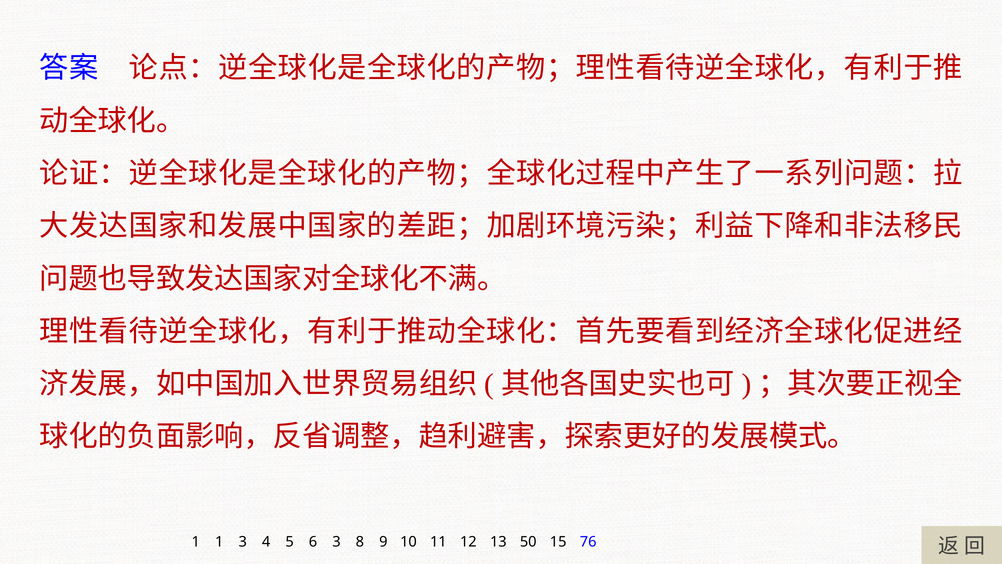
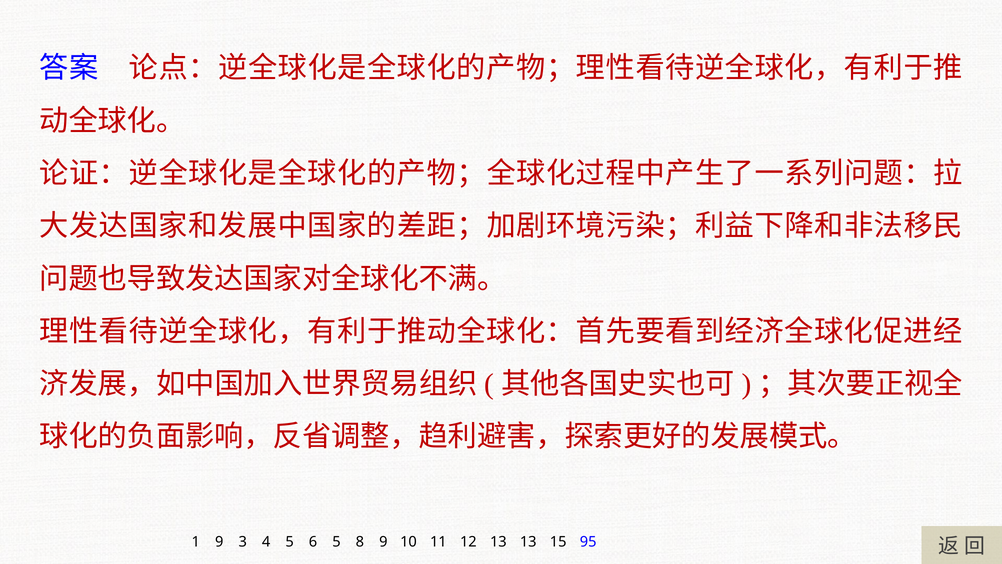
1 1: 1 -> 9
6 3: 3 -> 5
13 50: 50 -> 13
76: 76 -> 95
